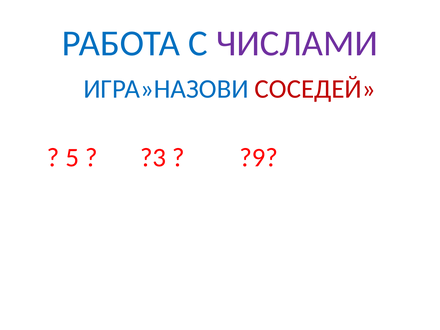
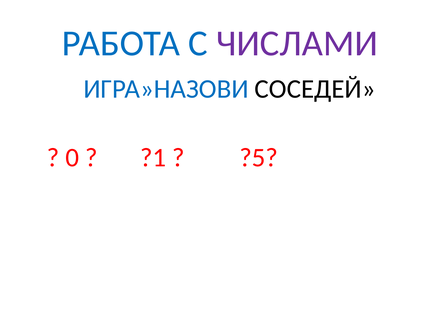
СОСЕДЕЙ colour: red -> black
5: 5 -> 0
?3: ?3 -> ?1
?9: ?9 -> ?5
